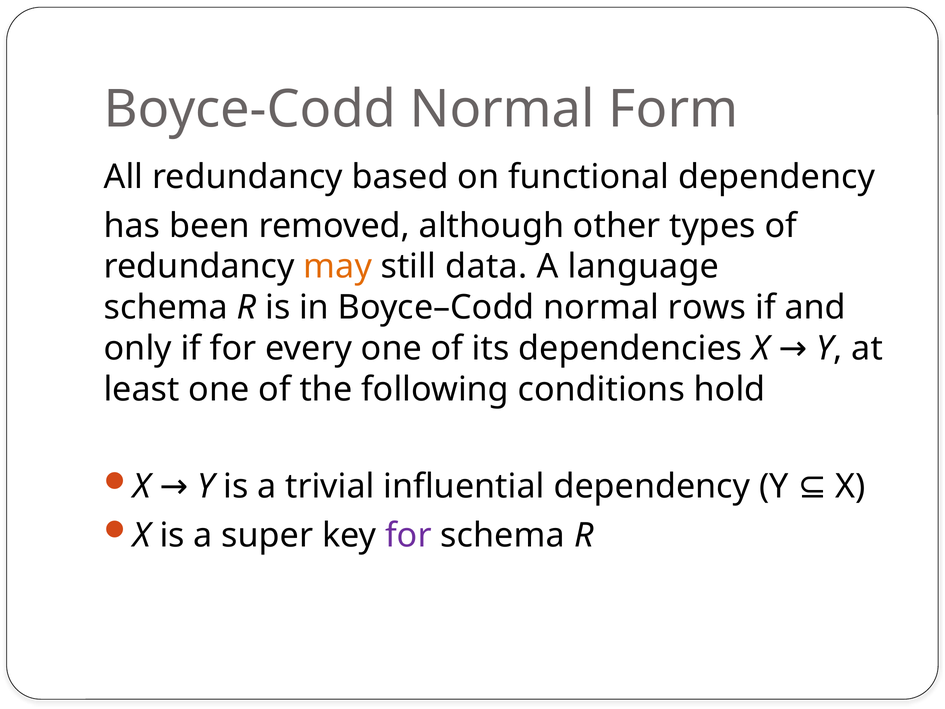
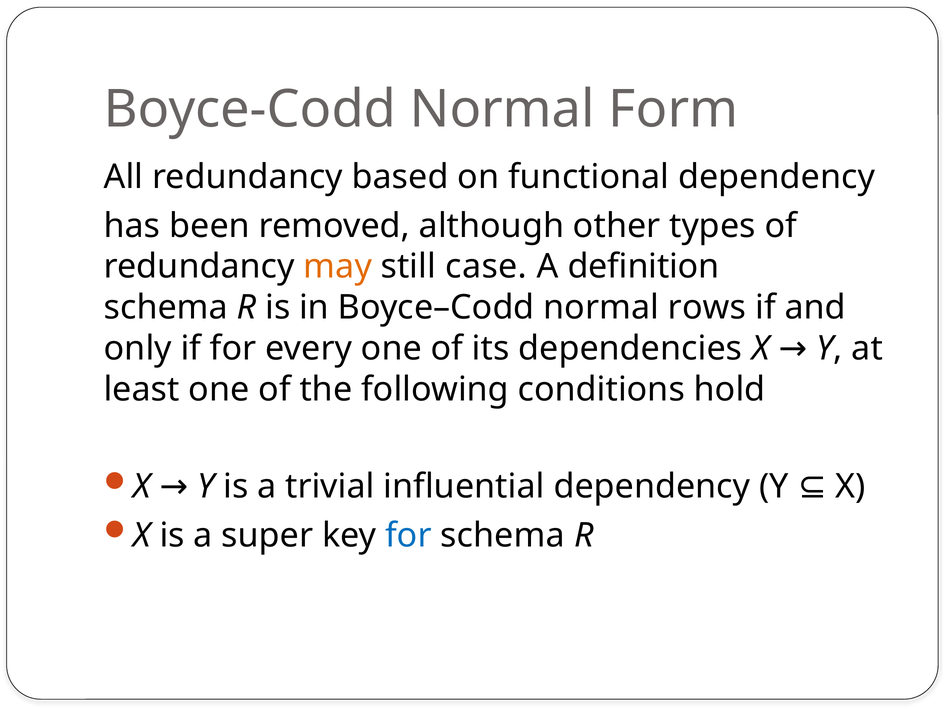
data: data -> case
language: language -> definition
for at (408, 535) colour: purple -> blue
